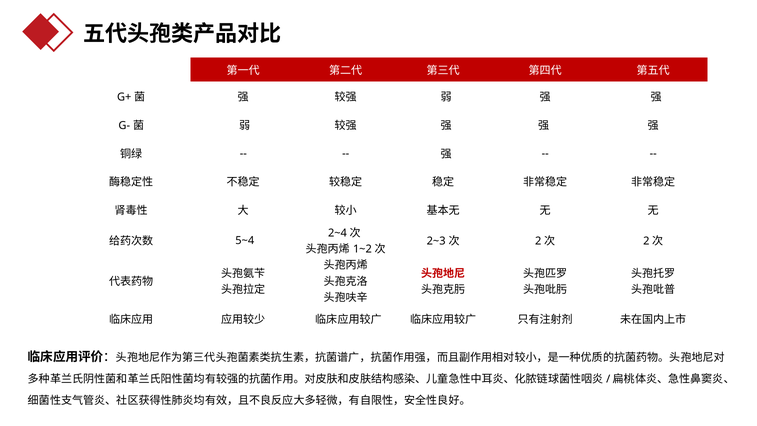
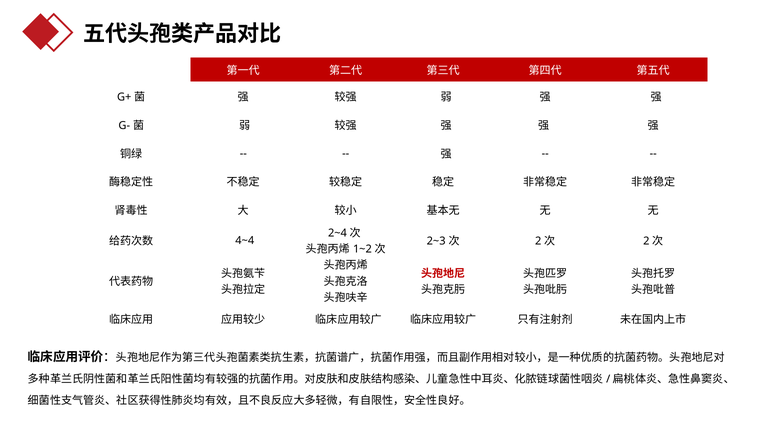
5~4: 5~4 -> 4~4
